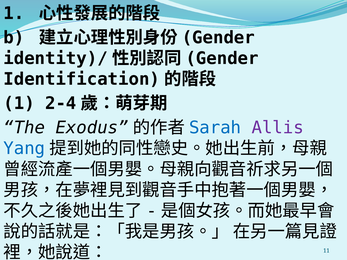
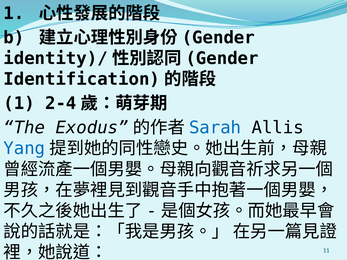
Allis colour: purple -> black
